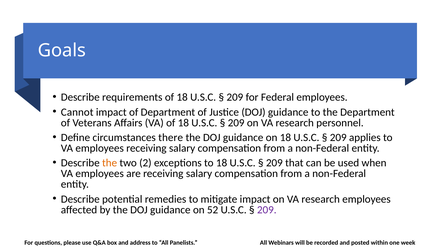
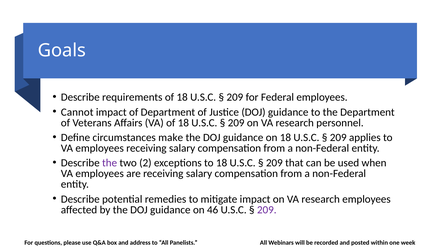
there: there -> make
the at (110, 163) colour: orange -> purple
52: 52 -> 46
